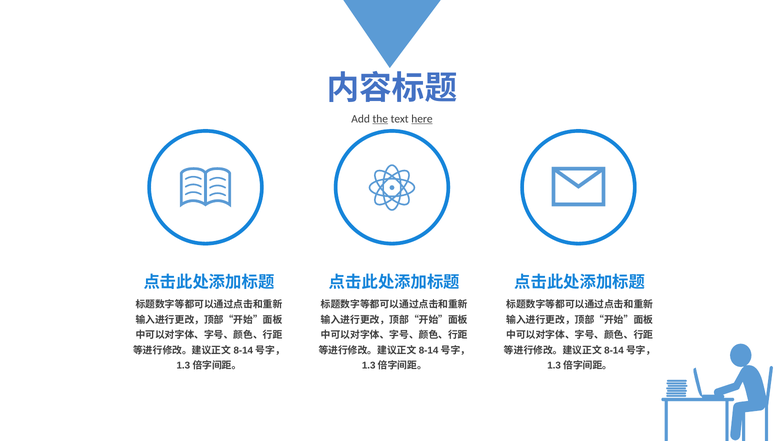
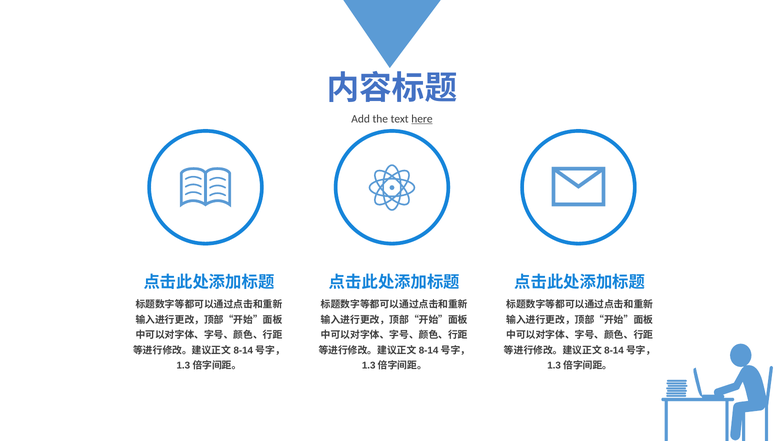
the underline: present -> none
